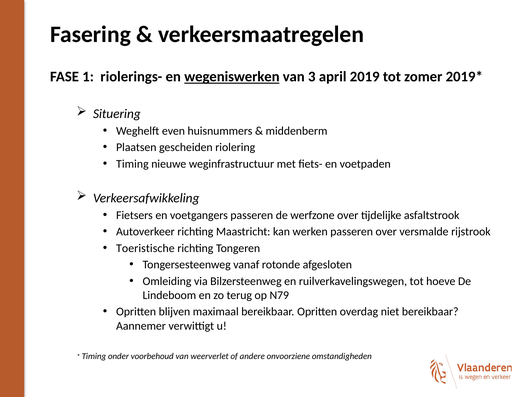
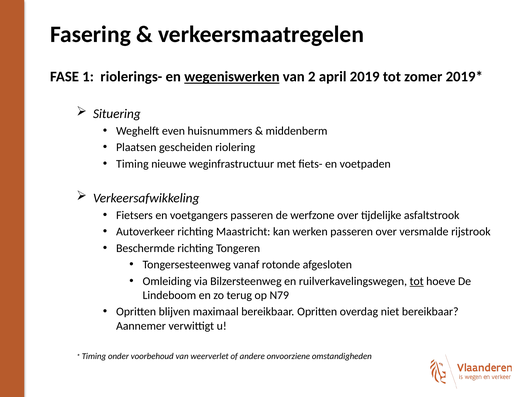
3: 3 -> 2
Toeristische: Toeristische -> Beschermde
tot at (417, 281) underline: none -> present
